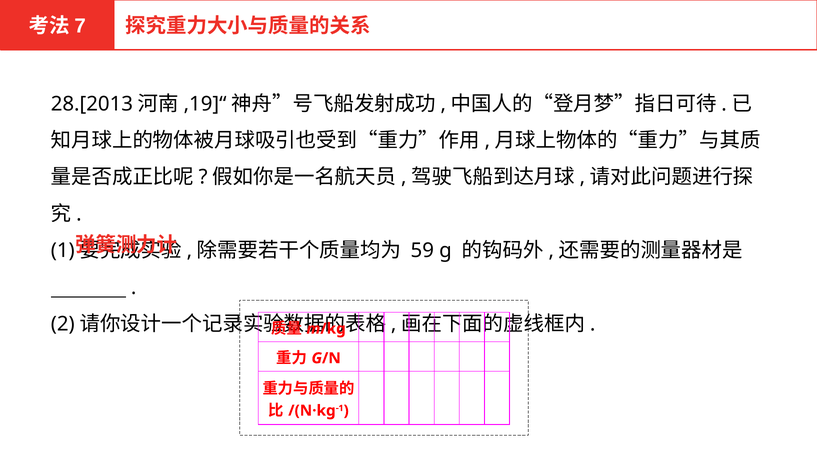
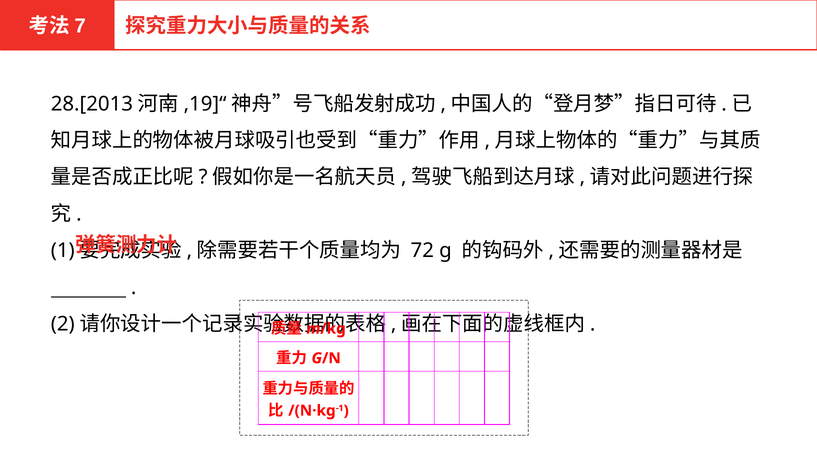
59: 59 -> 72
